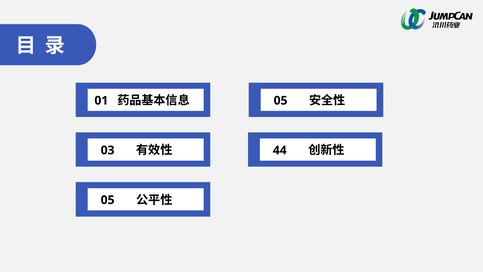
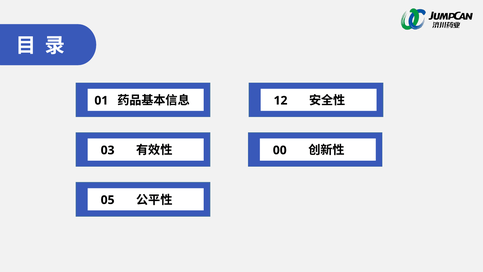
05 at (281, 100): 05 -> 12
44: 44 -> 00
